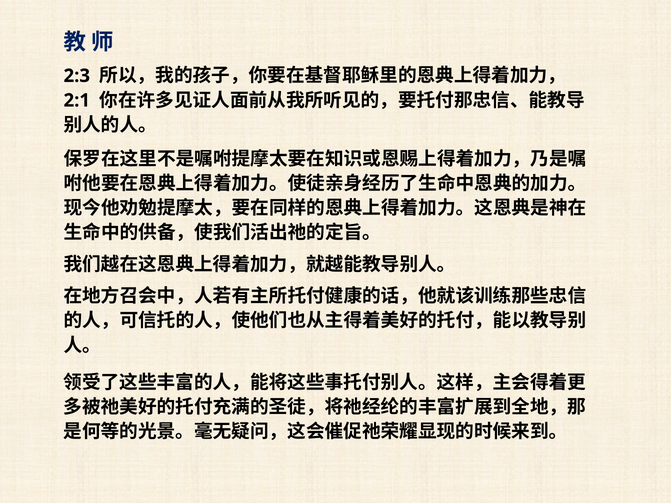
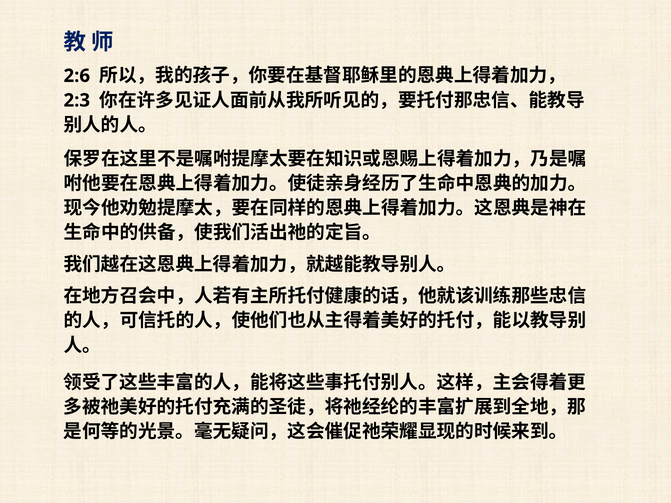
2:3: 2:3 -> 2:6
2:1: 2:1 -> 2:3
